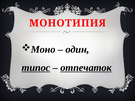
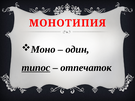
отпечаток underline: present -> none
